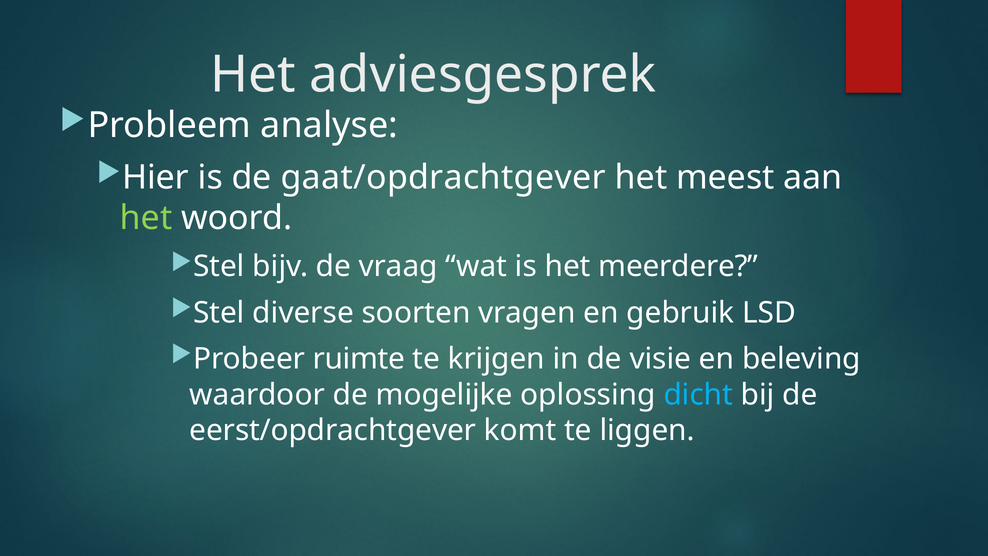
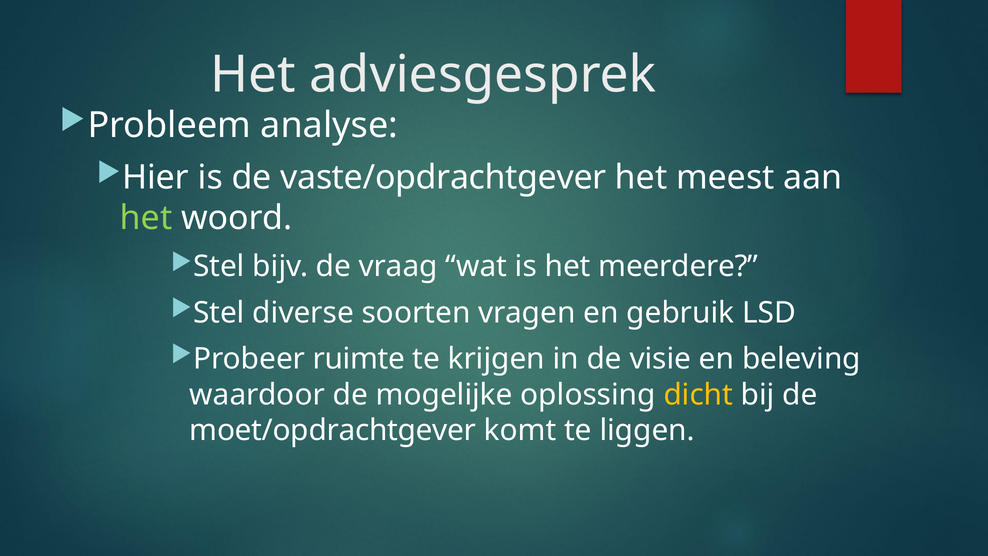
gaat/opdrachtgever: gaat/opdrachtgever -> vaste/opdrachtgever
dicht colour: light blue -> yellow
eerst/opdrachtgever: eerst/opdrachtgever -> moet/opdrachtgever
